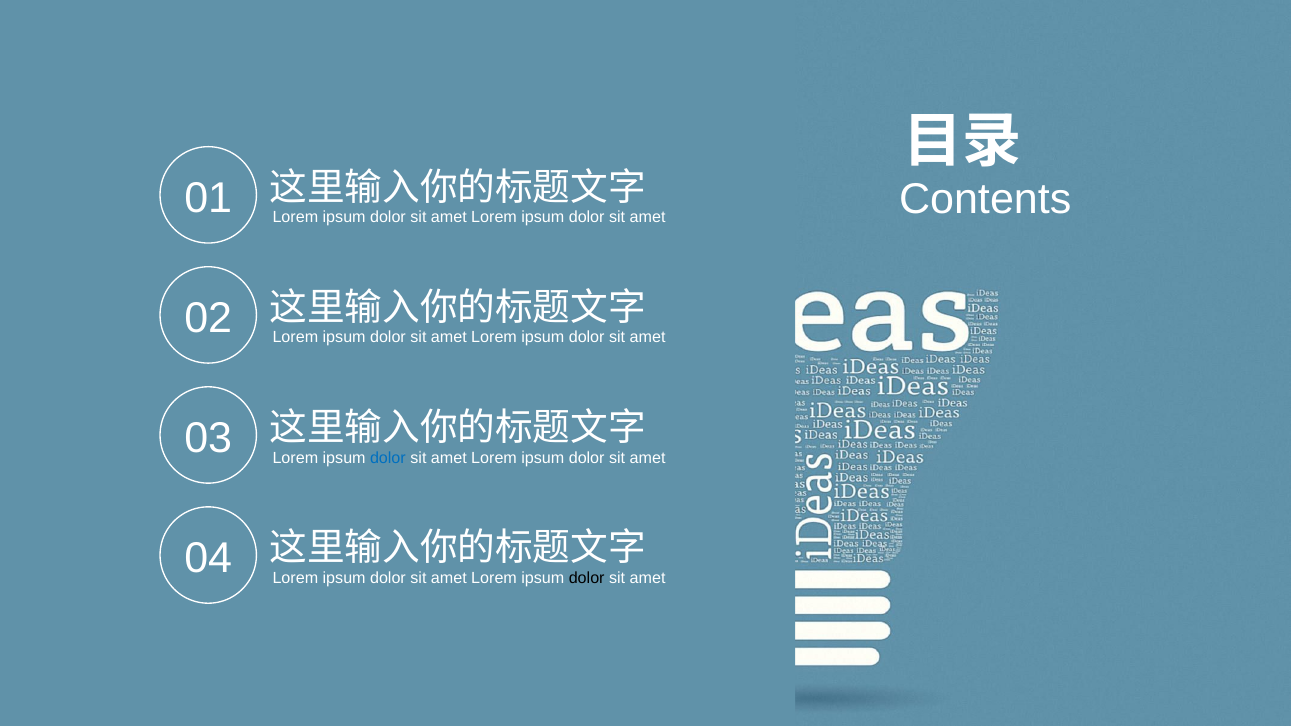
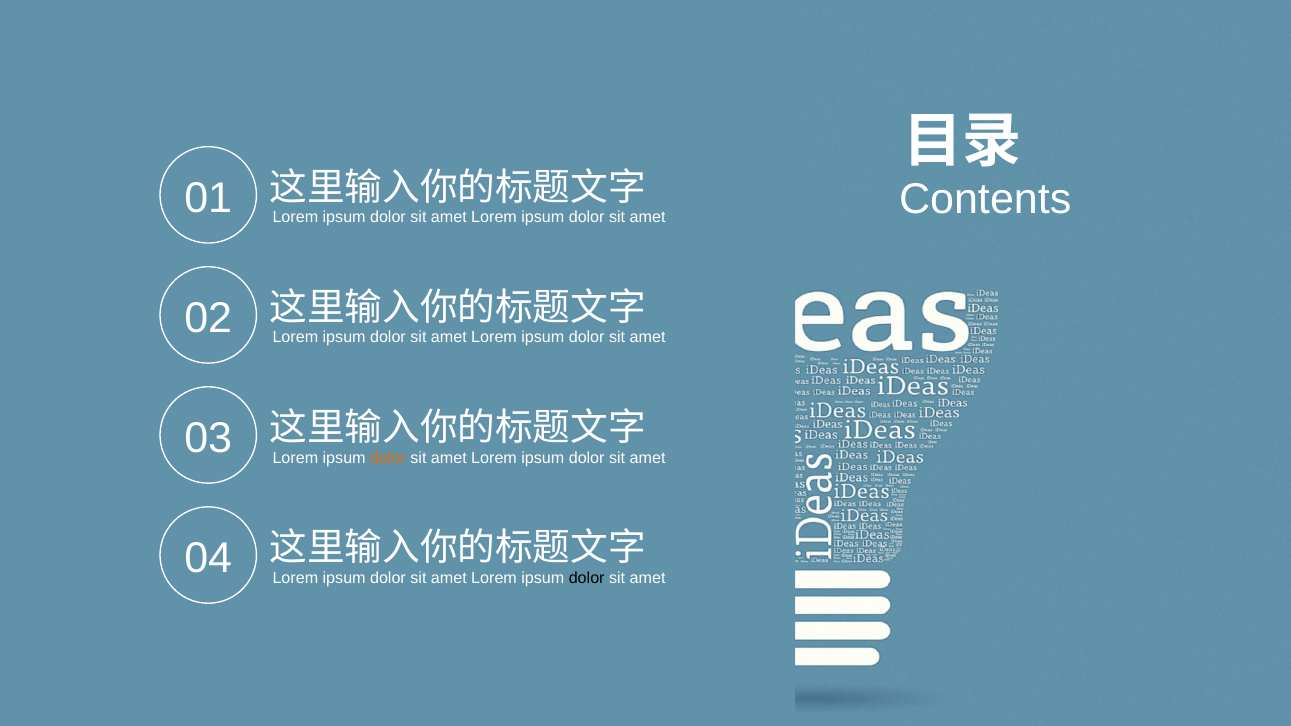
dolor at (388, 458) colour: blue -> orange
